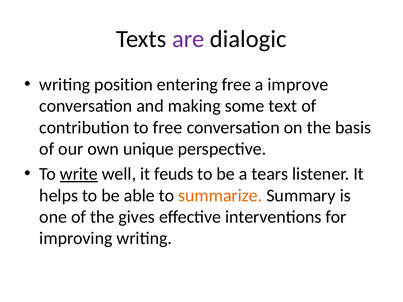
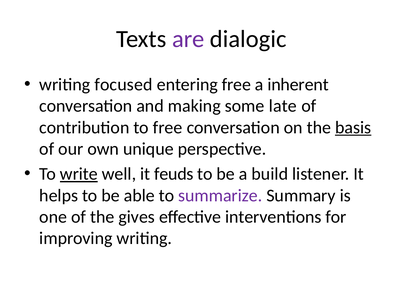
position: position -> focused
improve: improve -> inherent
text: text -> late
basis underline: none -> present
tears: tears -> build
summarize colour: orange -> purple
